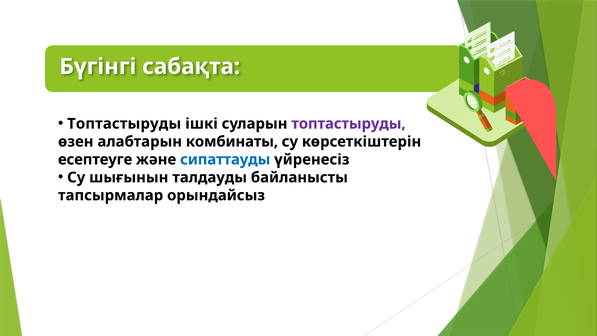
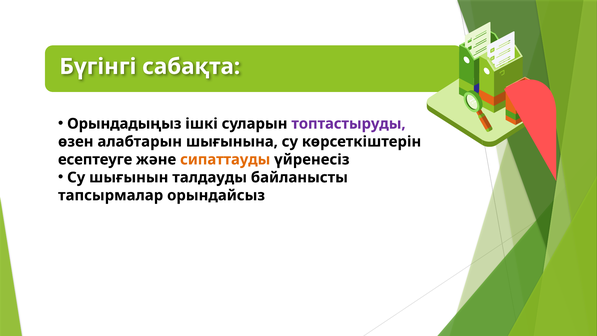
Топтастыруды at (124, 124): Топтастыруды -> Орындадыңыз
комбинаты: комбинаты -> шығынына
сипаттауды colour: blue -> orange
